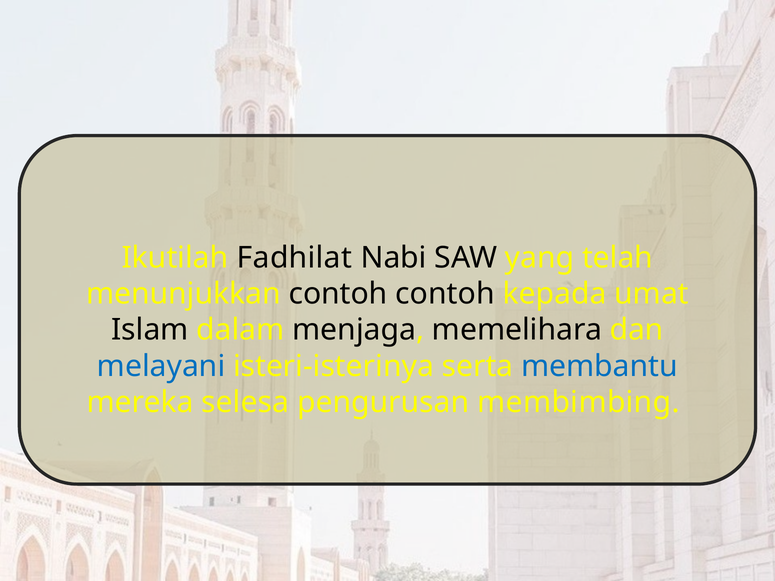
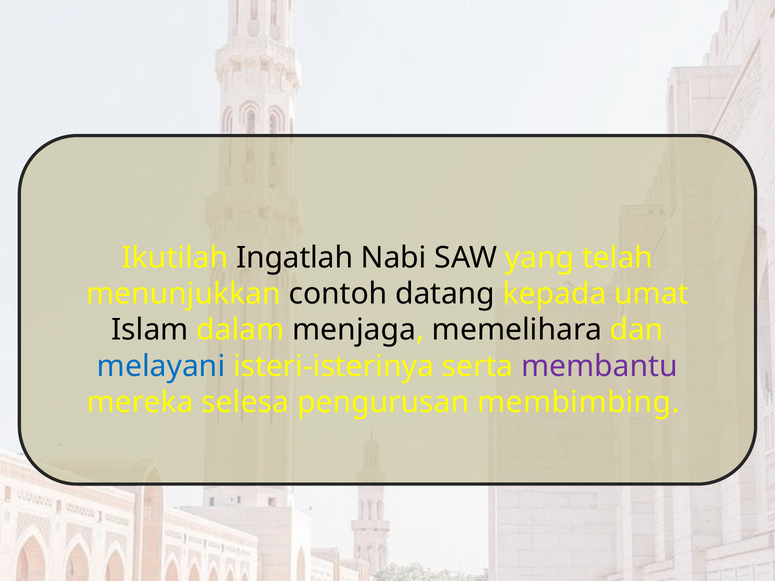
Fadhilat: Fadhilat -> Ingatlah
contoh contoh: contoh -> datang
membantu colour: blue -> purple
